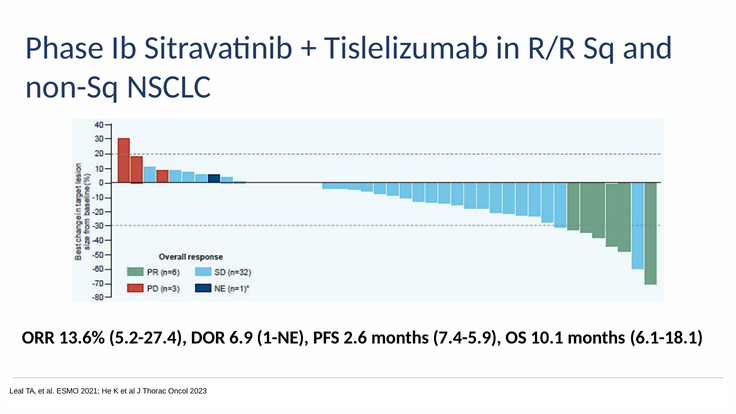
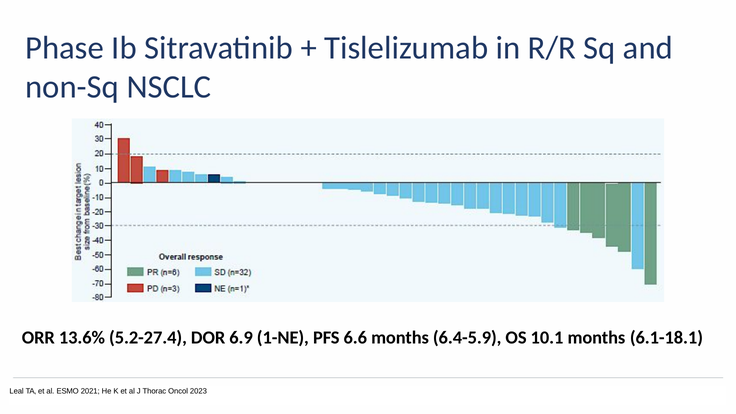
2.6: 2.6 -> 6.6
7.4-5.9: 7.4-5.9 -> 6.4-5.9
